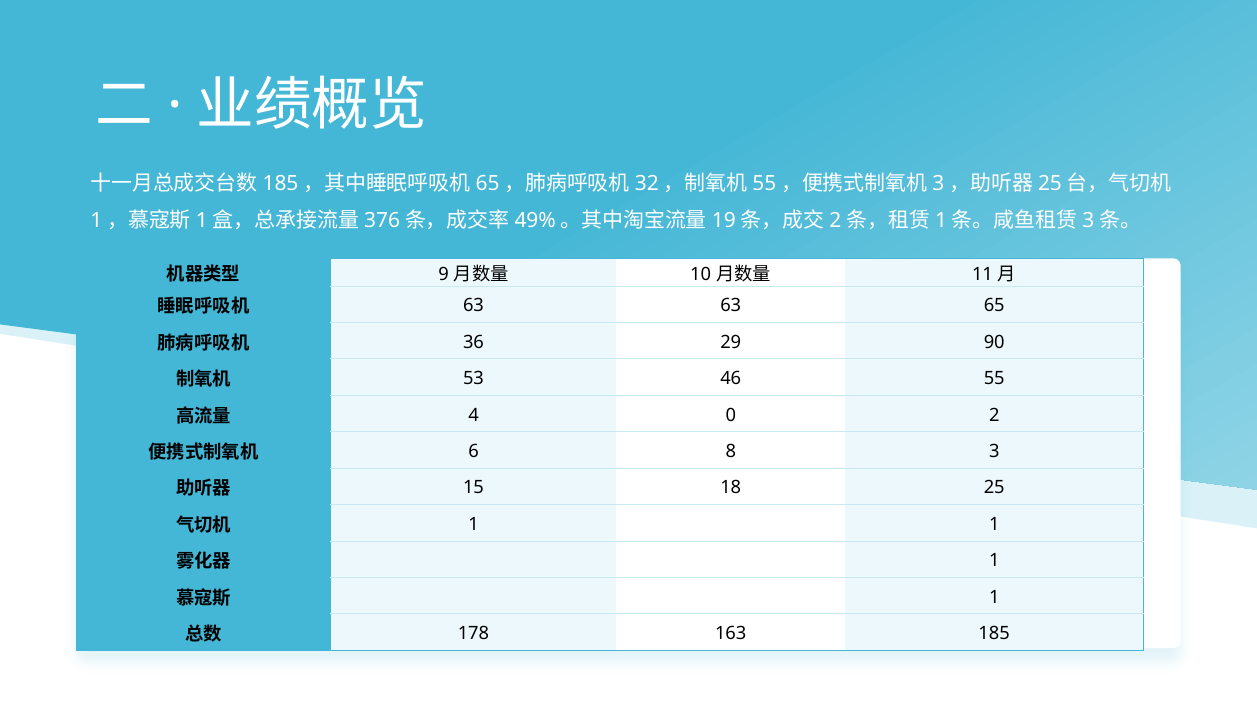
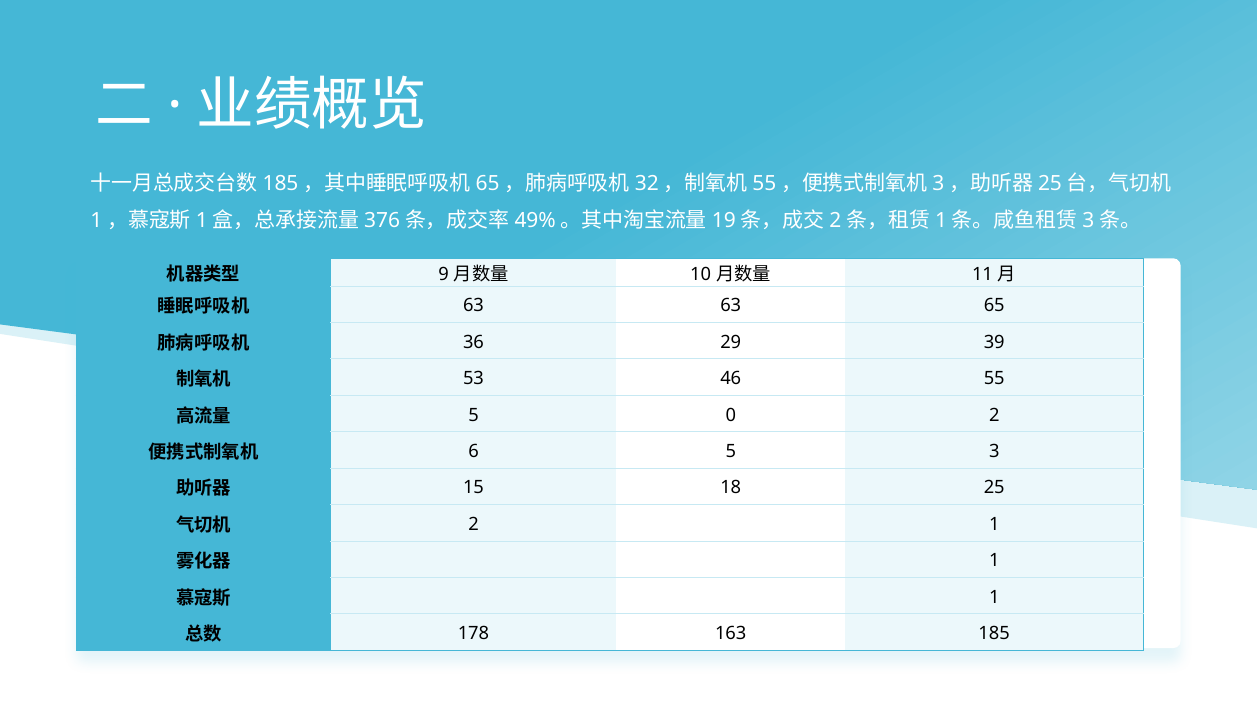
90: 90 -> 39
4 at (474, 415): 4 -> 5
6 8: 8 -> 5
1 at (474, 524): 1 -> 2
